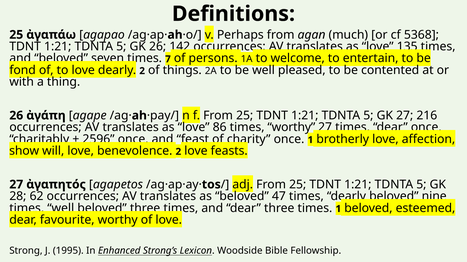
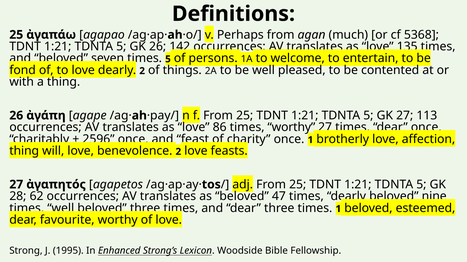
7 at (168, 59): 7 -> 5
216: 216 -> 113
show at (24, 151): show -> thing
